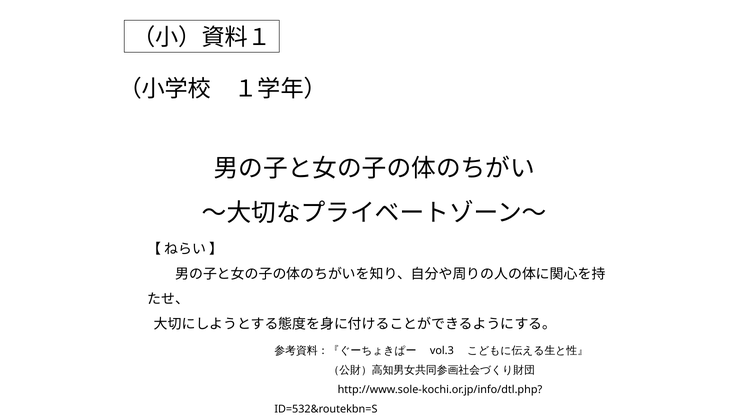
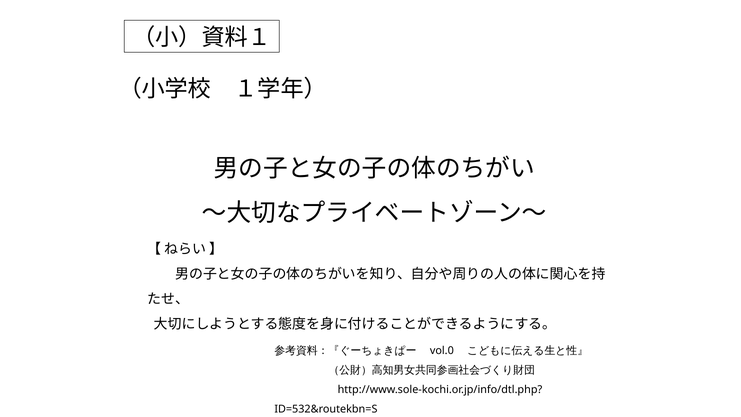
vol.3: vol.3 -> vol.0
